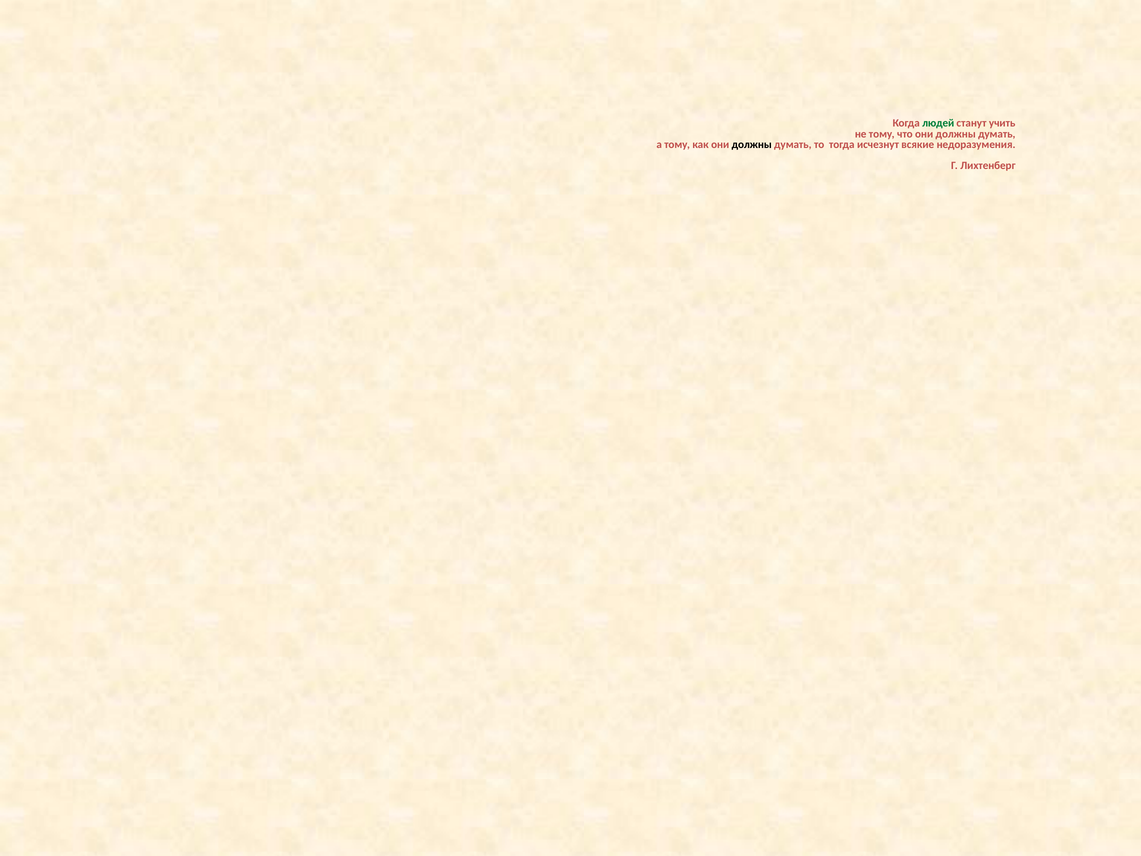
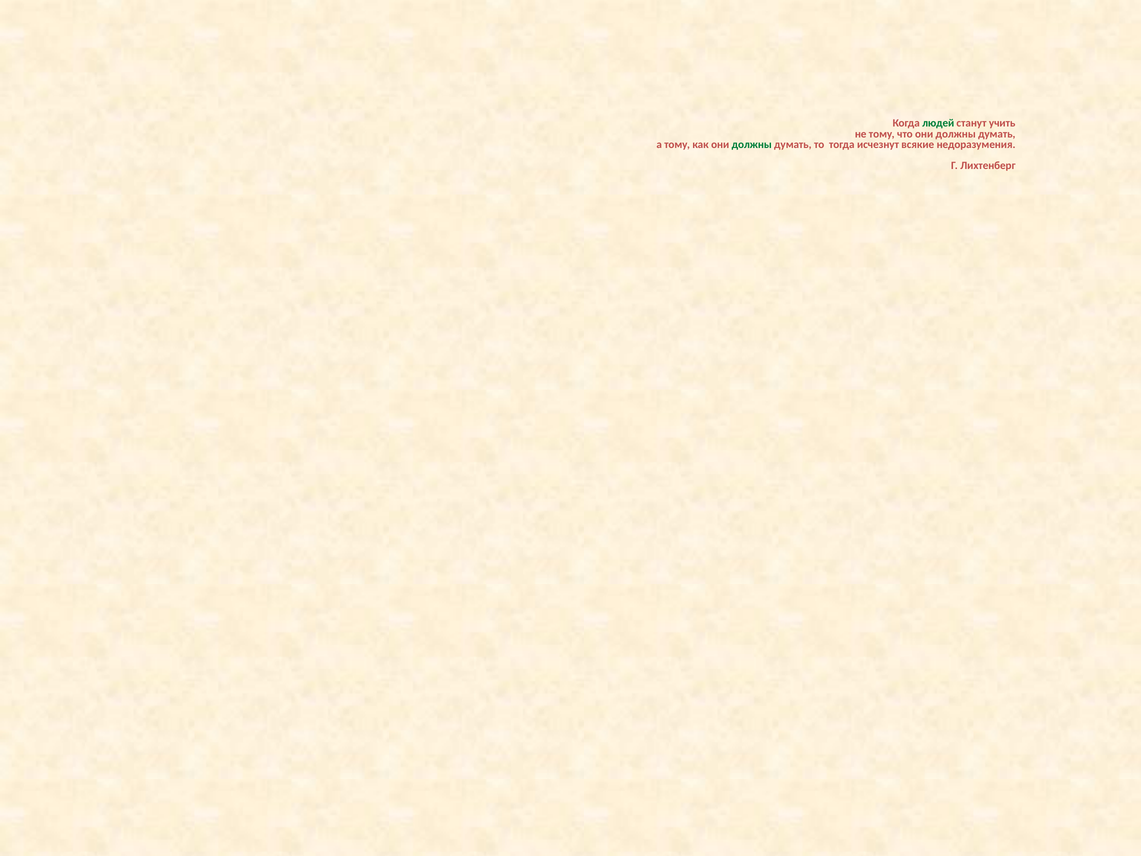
должны at (752, 144) colour: black -> green
